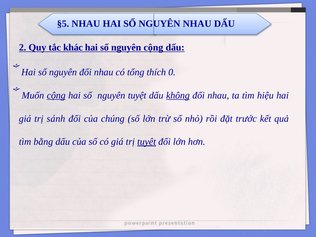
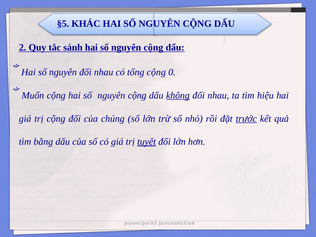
§5 NHAU: NHAU -> KHÁC
NHAU at (197, 24): NHAU -> CỘNG
khác: khác -> sánh
tổng thích: thích -> cộng
cộng at (56, 95) underline: present -> none
tuyệt at (137, 95): tuyệt -> cộng
trị sánh: sánh -> cộng
trước underline: none -> present
